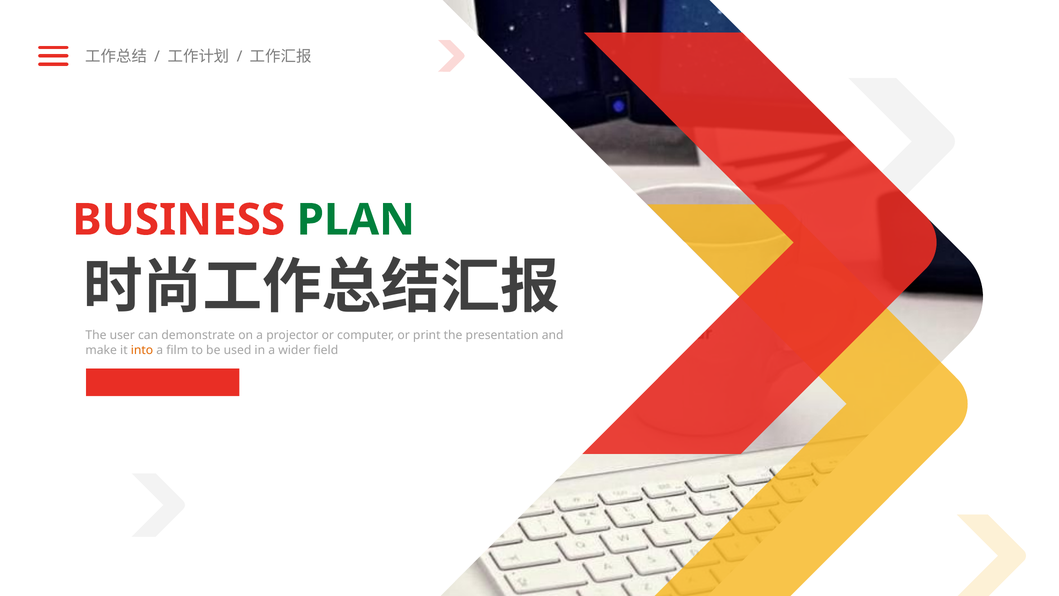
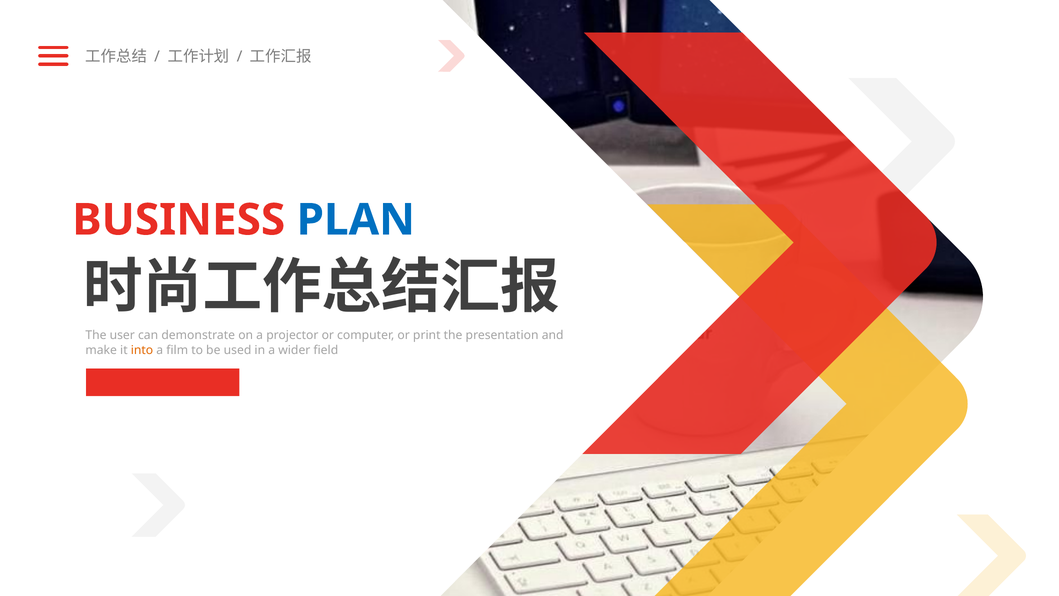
PLAN colour: green -> blue
